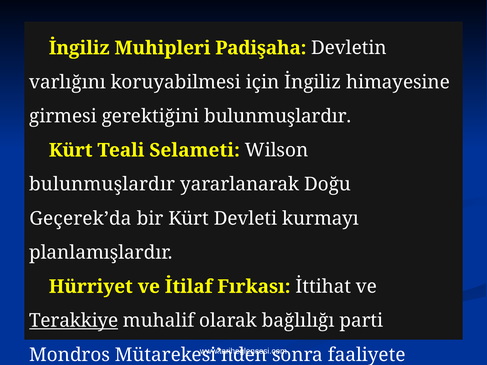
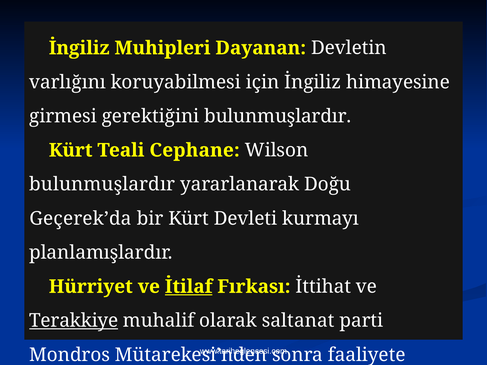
Padişaha: Padişaha -> Dayanan
Selameti: Selameti -> Cephane
İtilaf underline: none -> present
bağlılığı: bağlılığı -> saltanat
